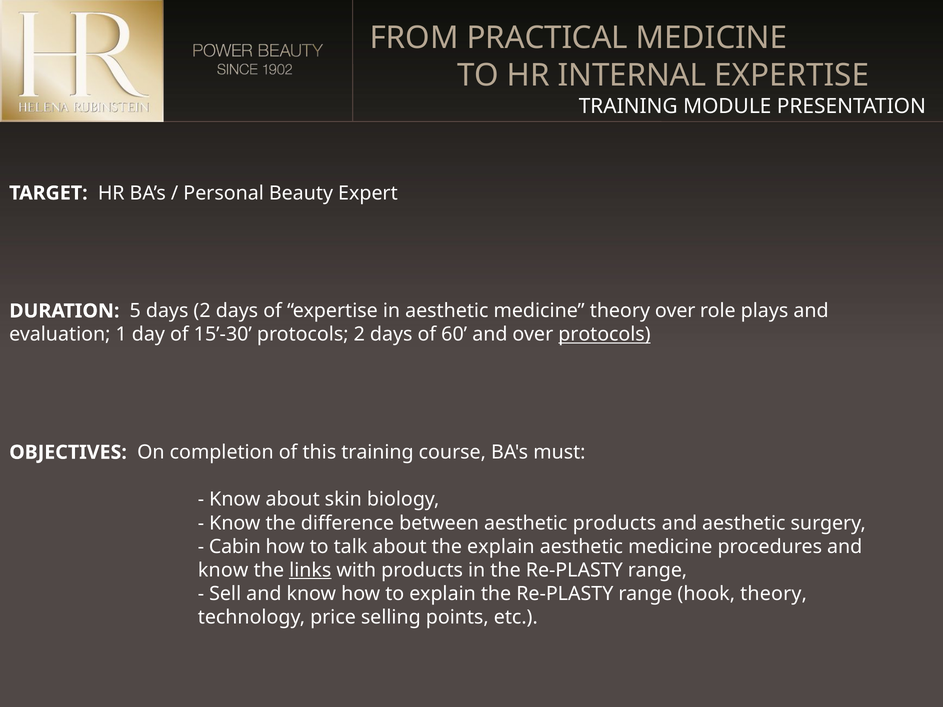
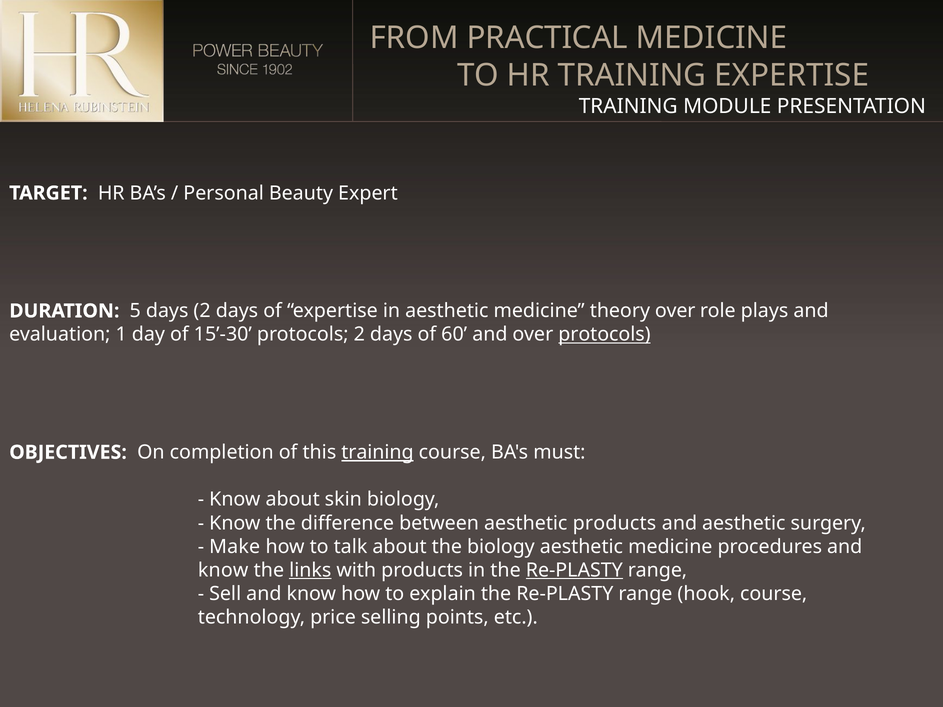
HR INTERNAL: INTERNAL -> TRAINING
training at (377, 453) underline: none -> present
Cabin: Cabin -> Make
the explain: explain -> biology
Re-PLASTY at (574, 570) underline: none -> present
hook theory: theory -> course
